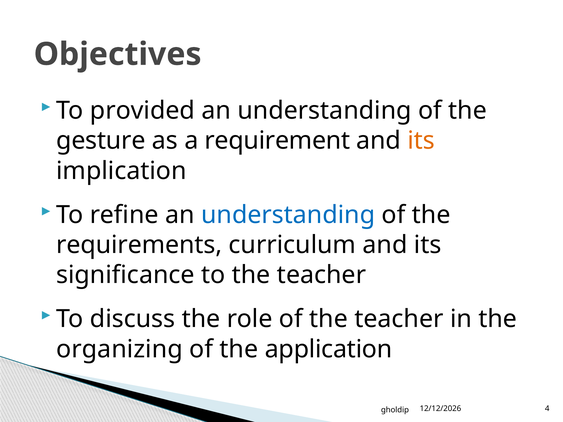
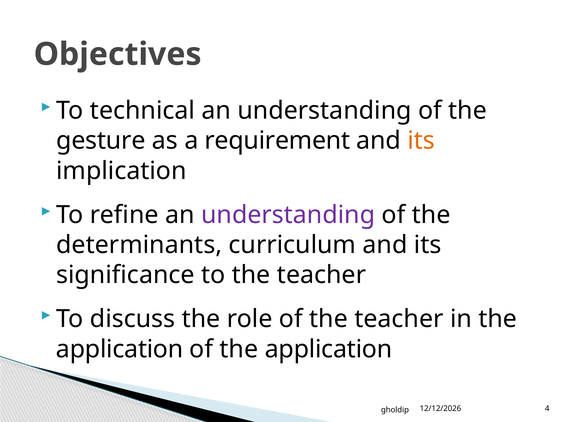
provided: provided -> technical
understanding at (288, 215) colour: blue -> purple
requirements: requirements -> determinants
organizing at (119, 349): organizing -> application
